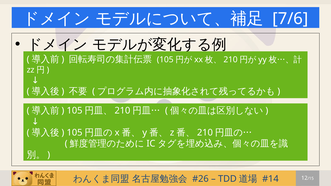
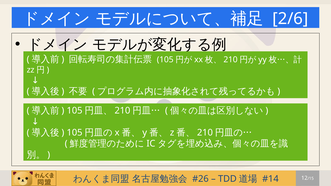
7/6: 7/6 -> 2/6
